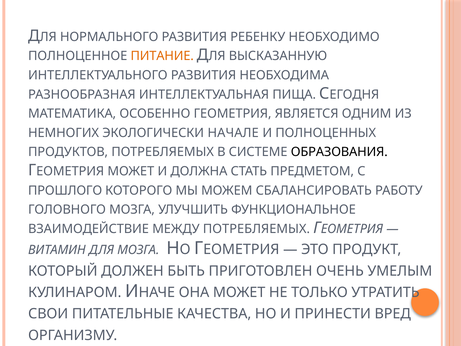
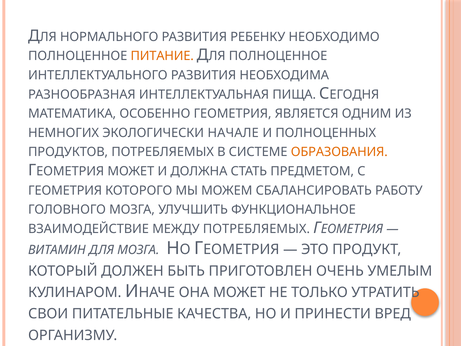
ВЫСКАЗАННУЮ at (278, 56): ВЫСКАЗАННУЮ -> ПОЛНОЦЕННОЕ
ОБРАЗОВАНИЯ colour: black -> orange
ПРОШЛОГО at (65, 190): ПРОШЛОГО -> ГЕОМЕТРИЯ
